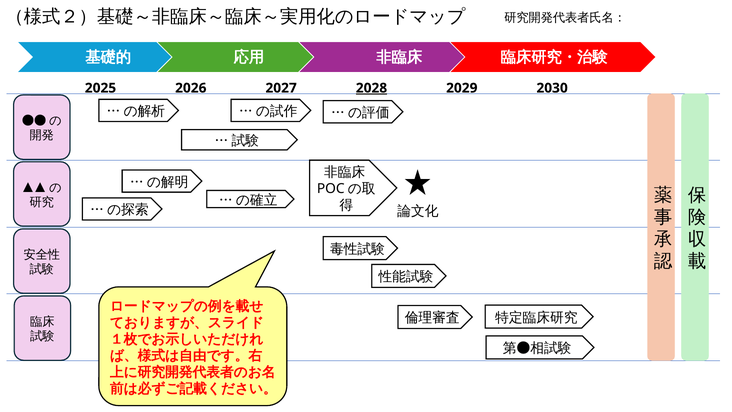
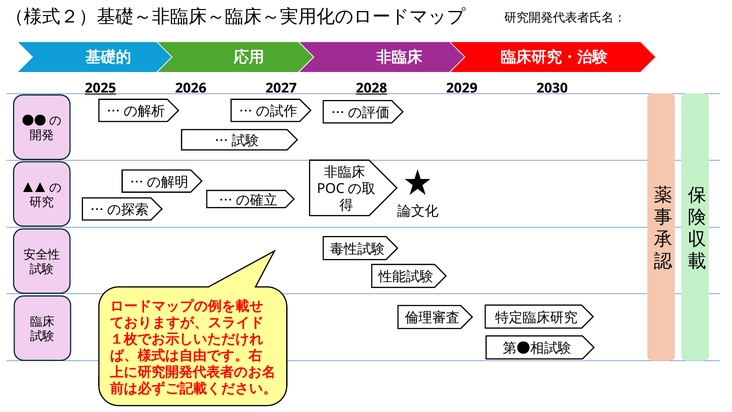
2025 underline: none -> present
